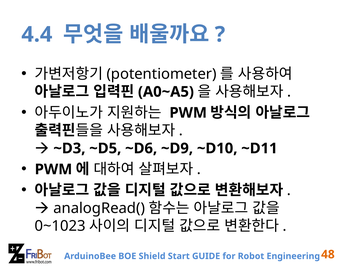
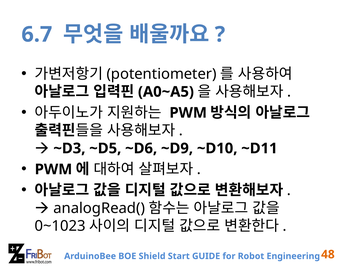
4.4: 4.4 -> 6.7
